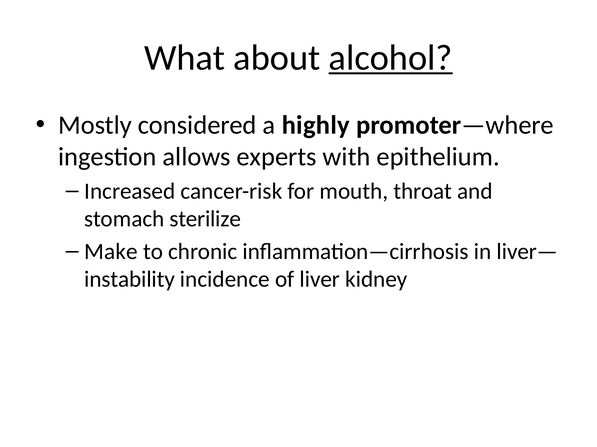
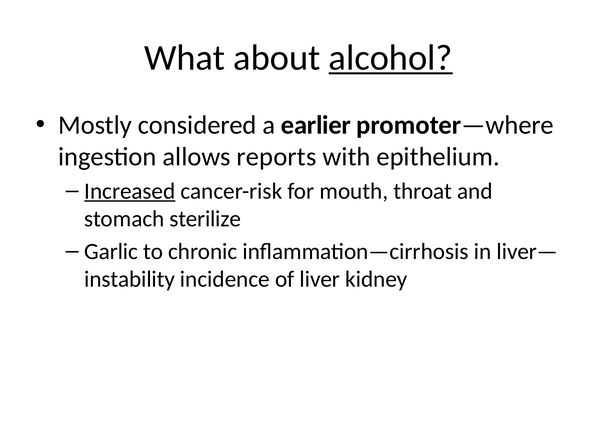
highly: highly -> earlier
experts: experts -> reports
Increased underline: none -> present
Make: Make -> Garlic
